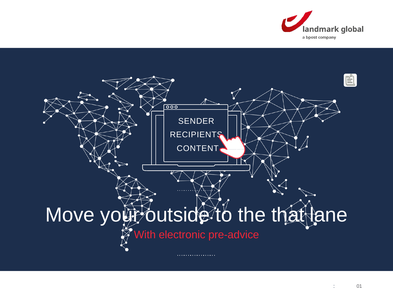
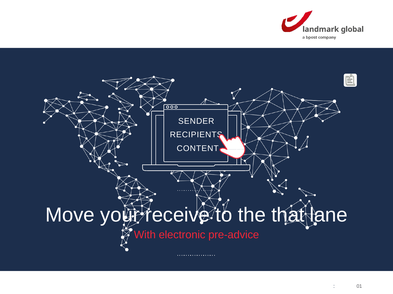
outside: outside -> receive
